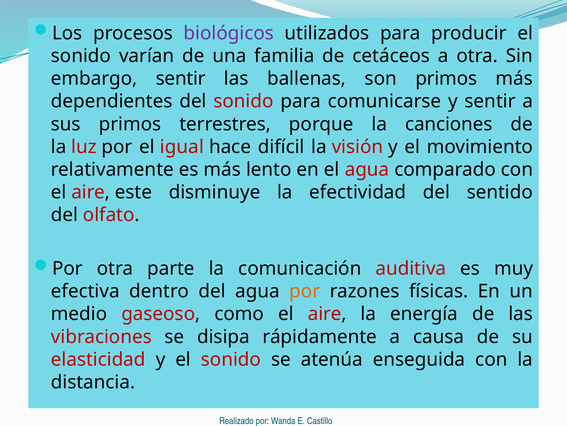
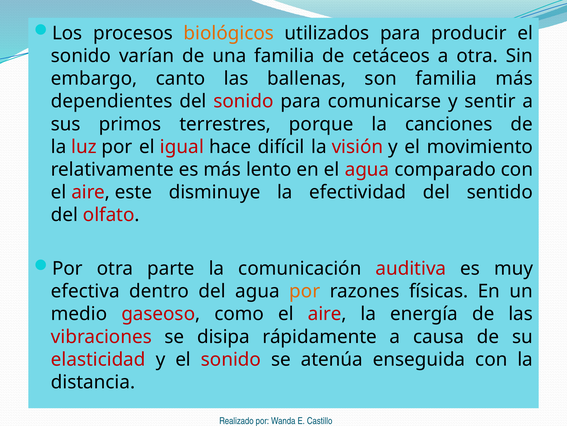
biológicos colour: purple -> orange
embargo sentir: sentir -> canto
son primos: primos -> familia
